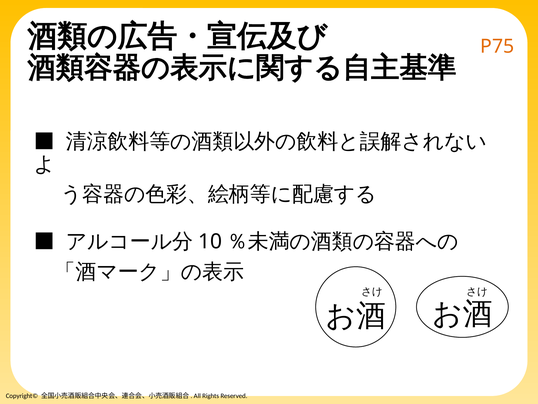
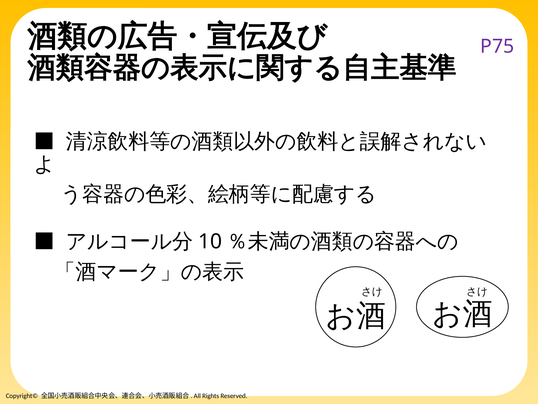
P75 colour: orange -> purple
